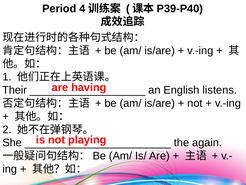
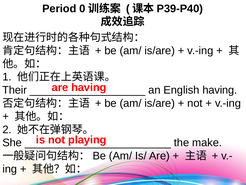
4: 4 -> 0
English listens: listens -> having
again: again -> make
